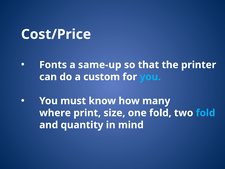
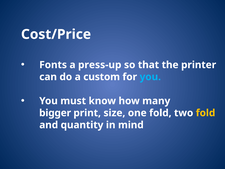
same-up: same-up -> press-up
where: where -> bigger
fold at (206, 113) colour: light blue -> yellow
